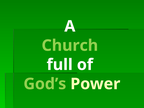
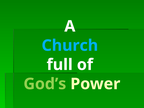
Church colour: light green -> light blue
